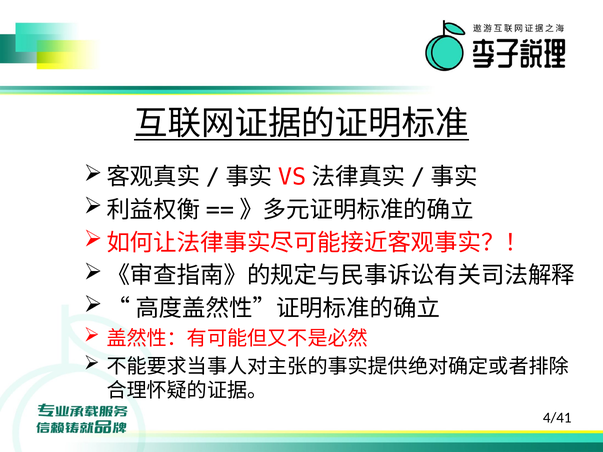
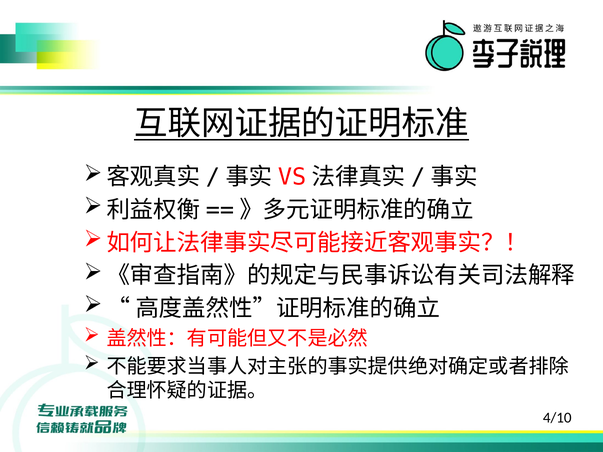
4/41: 4/41 -> 4/10
